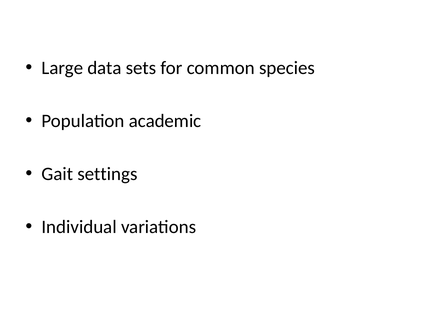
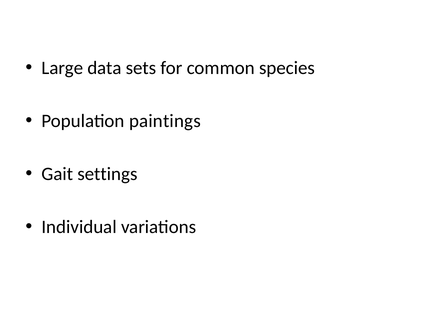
academic: academic -> paintings
